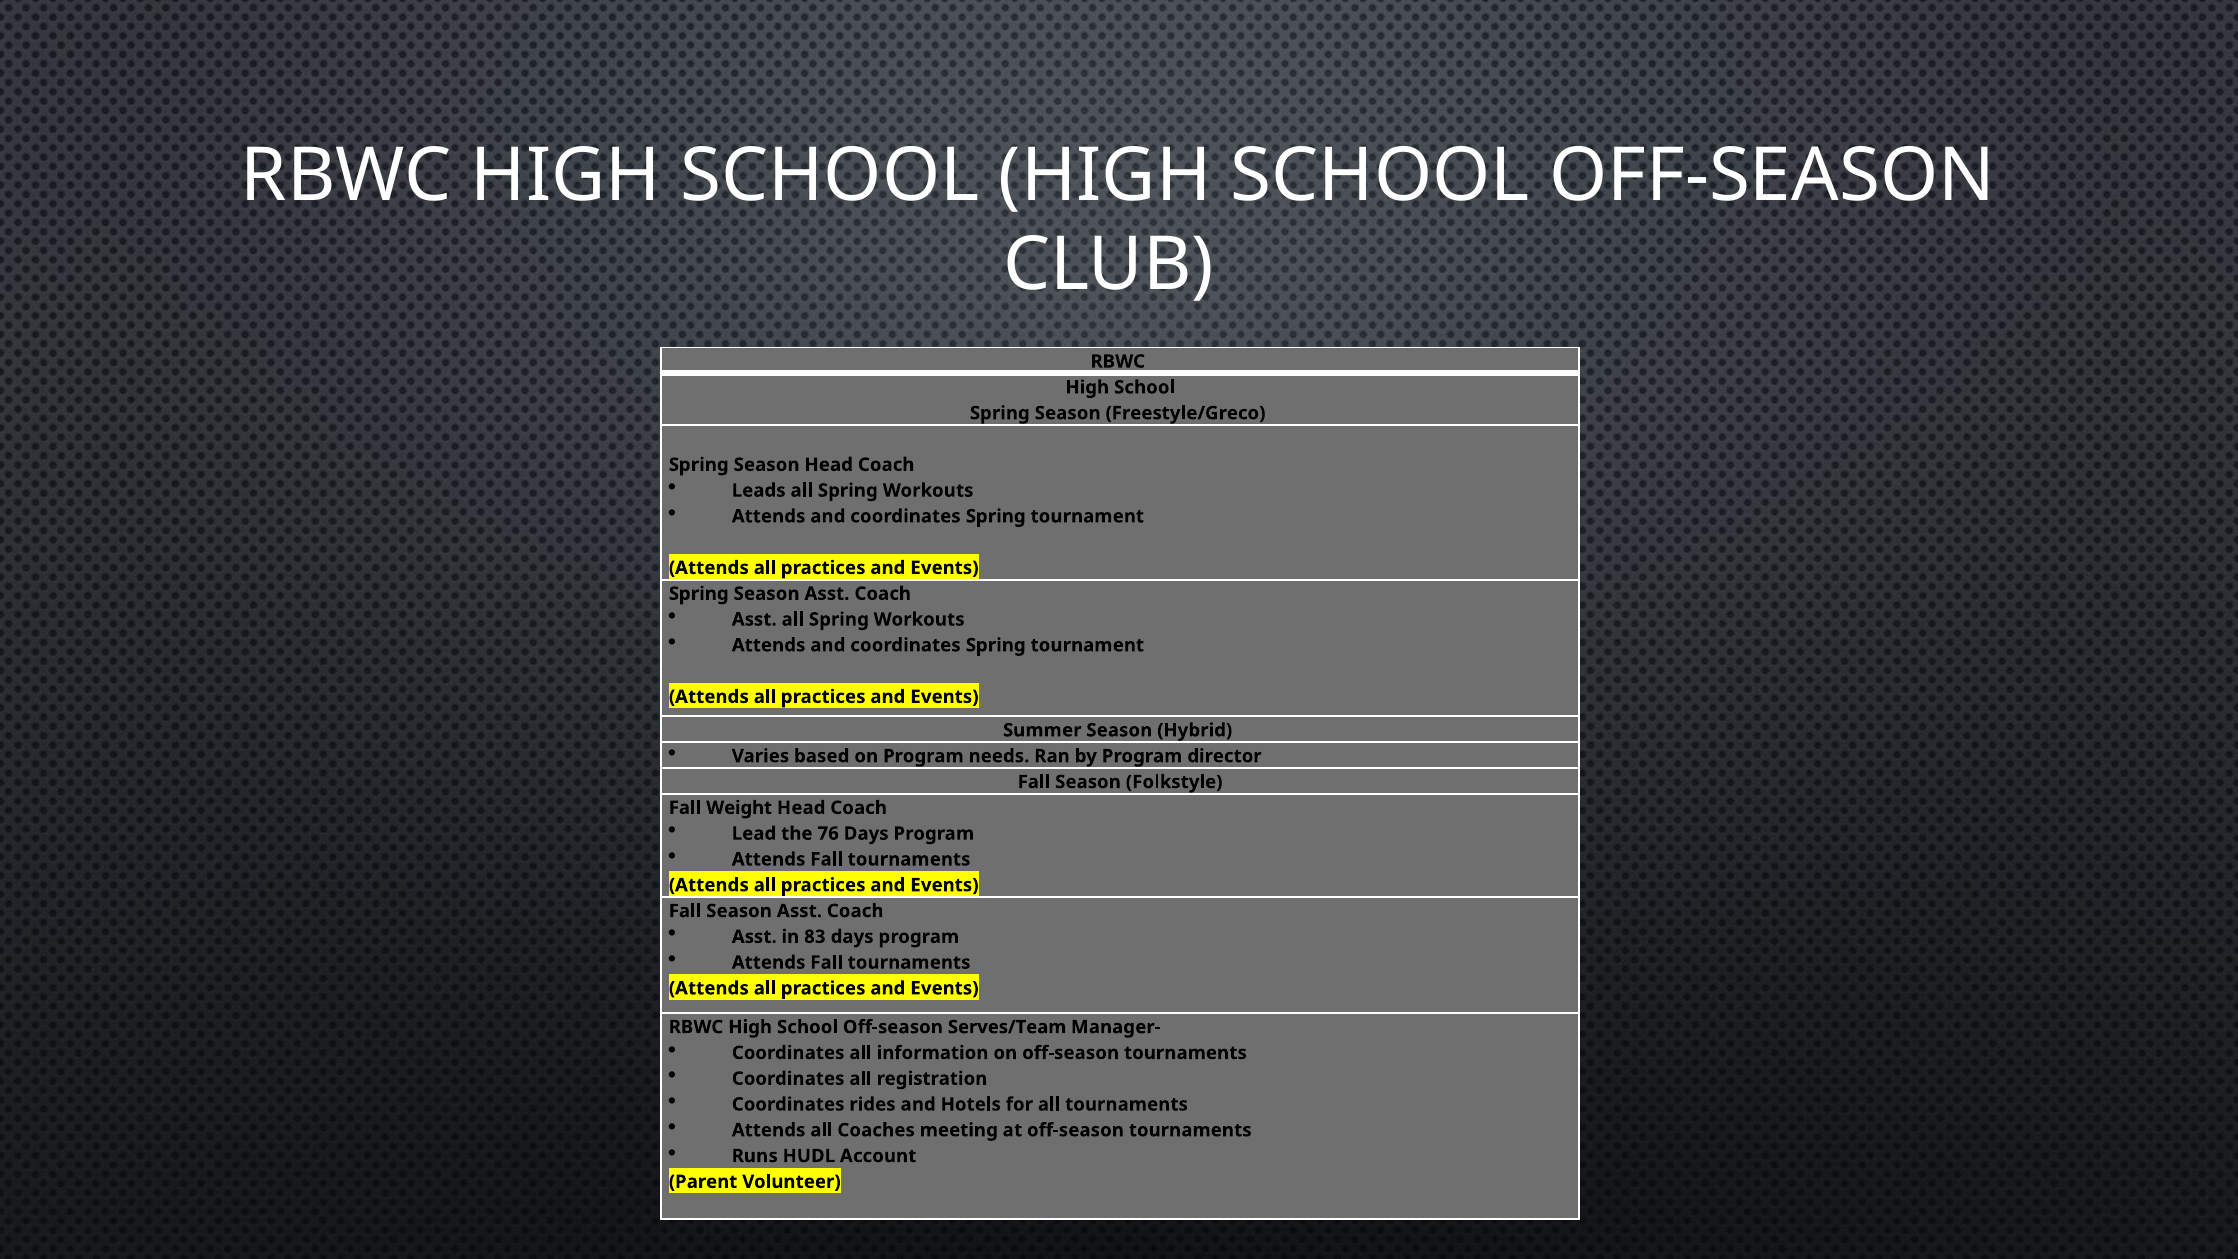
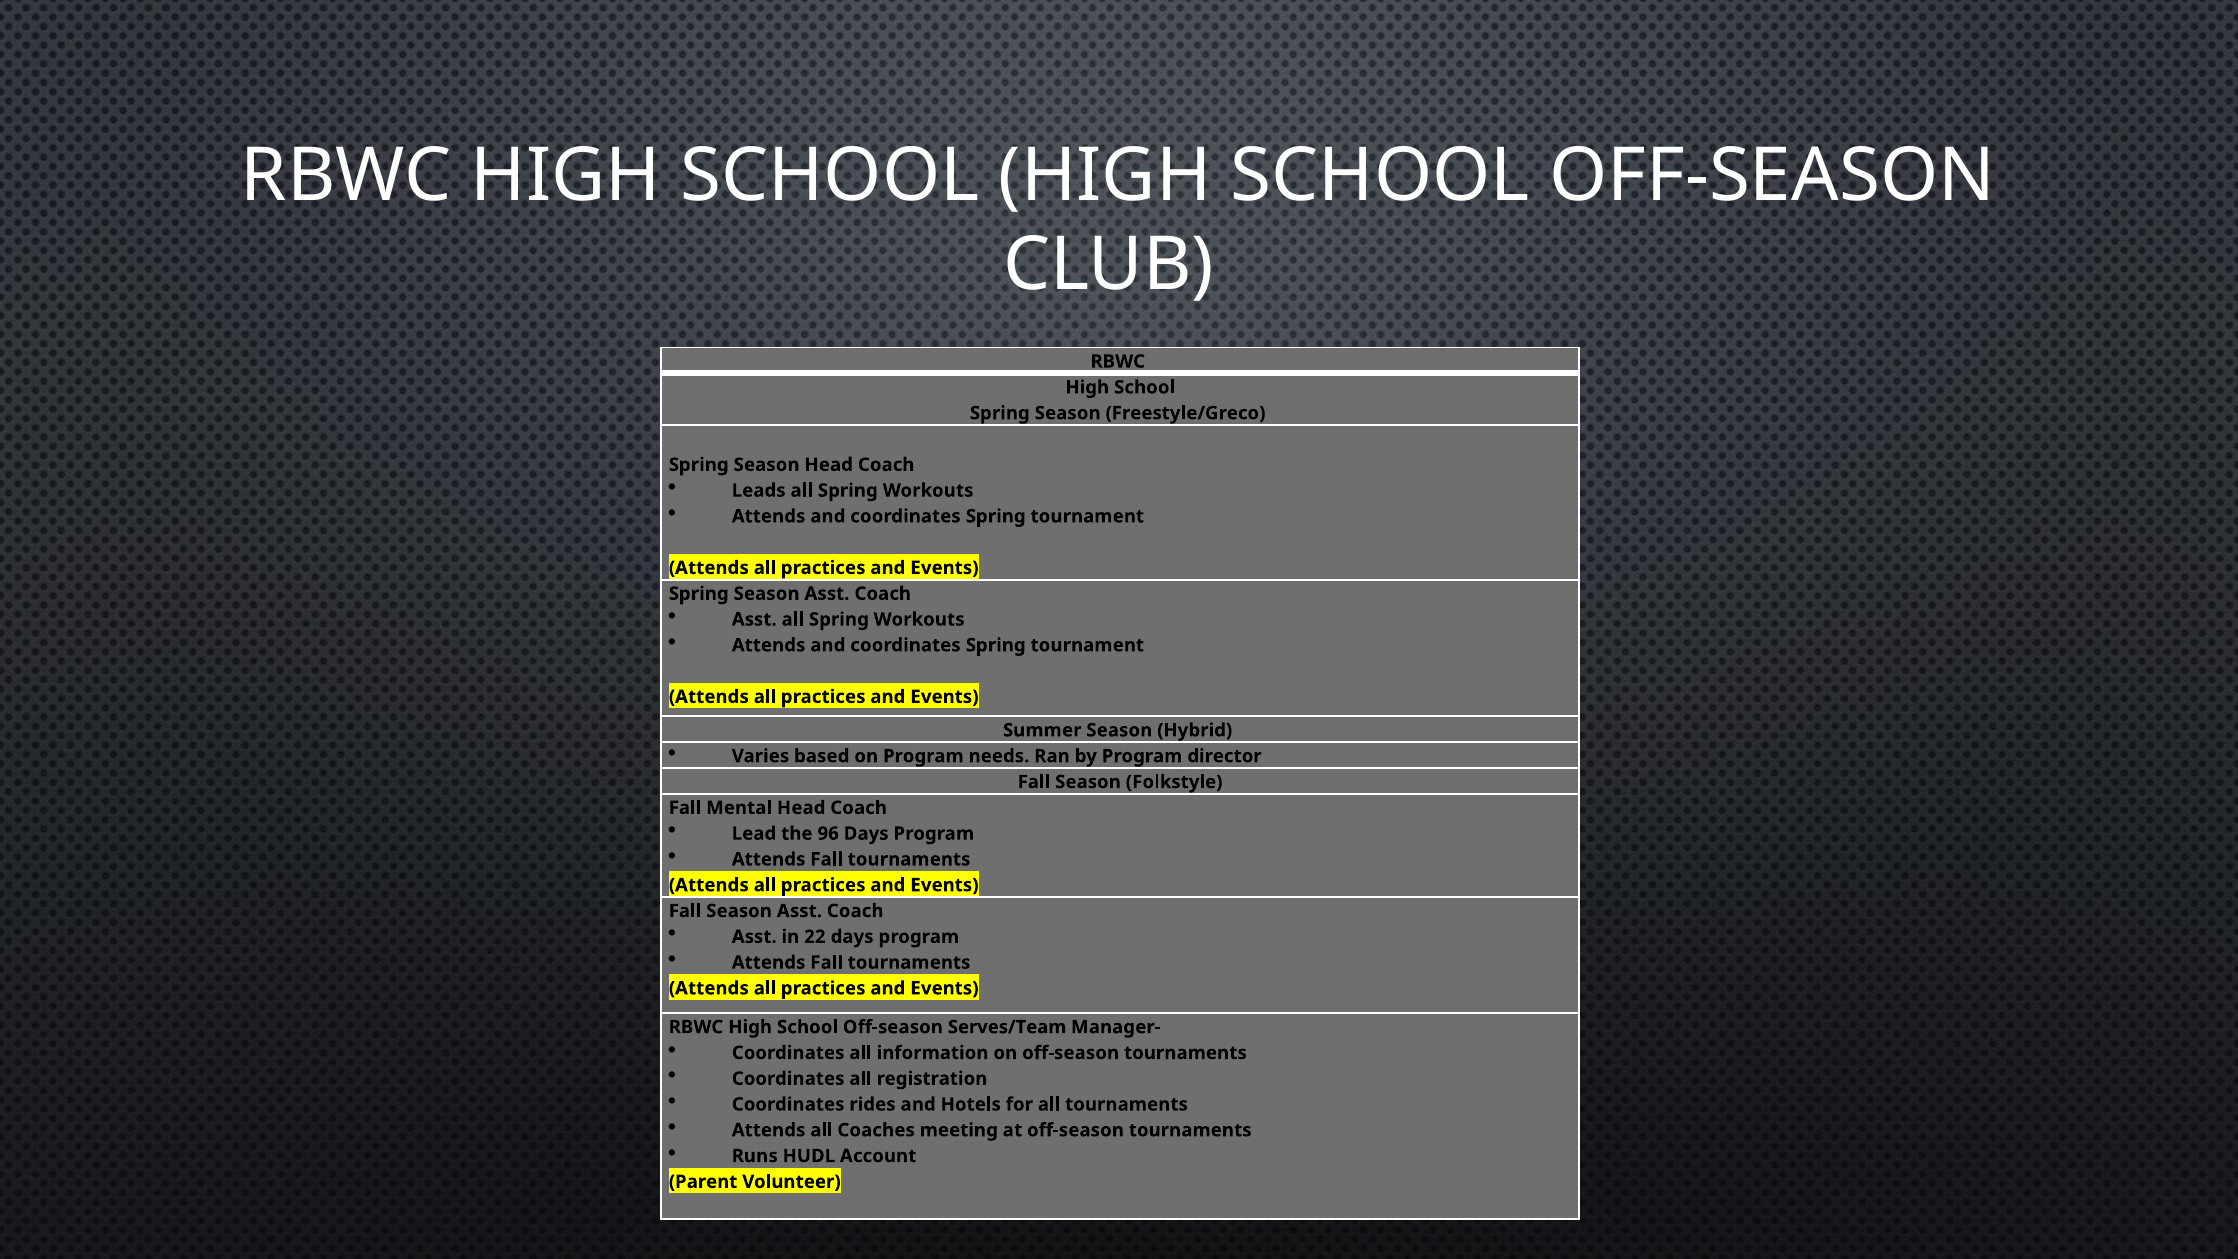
Weight: Weight -> Mental
76: 76 -> 96
83: 83 -> 22
